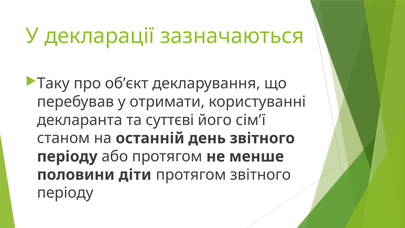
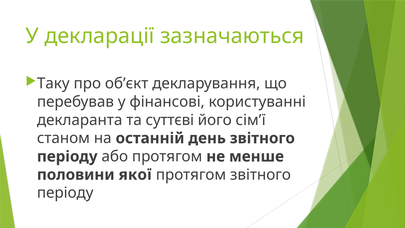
отримати: отримати -> фінансові
діти: діти -> якої
